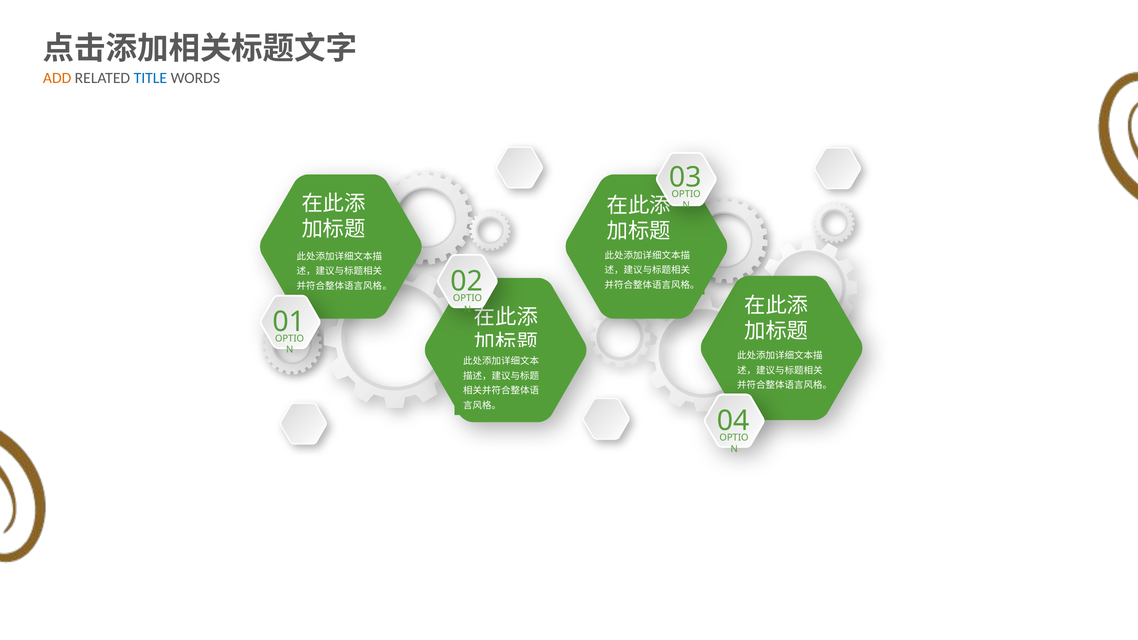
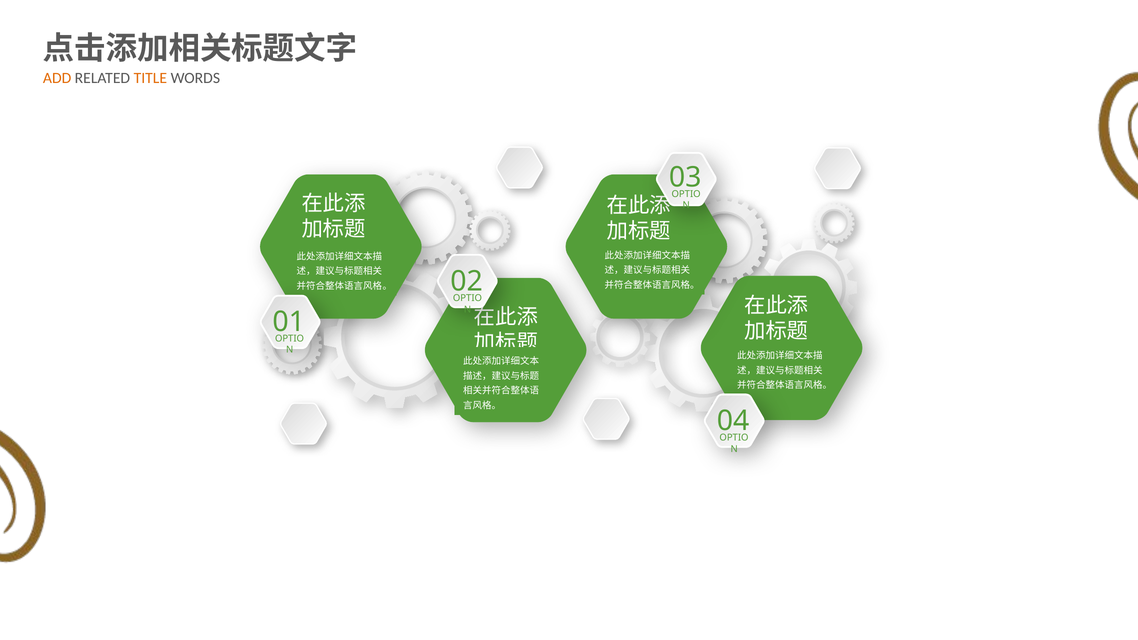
TITLE colour: blue -> orange
